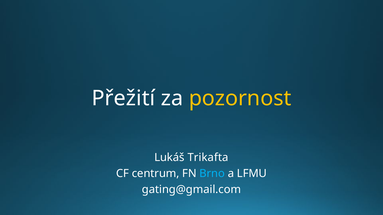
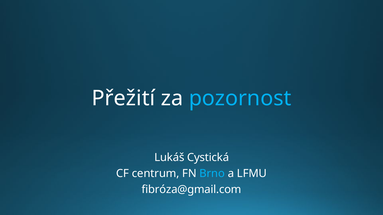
pozornost colour: yellow -> light blue
Trikafta: Trikafta -> Cystická
gating@gmail.com: gating@gmail.com -> fibróza@gmail.com
